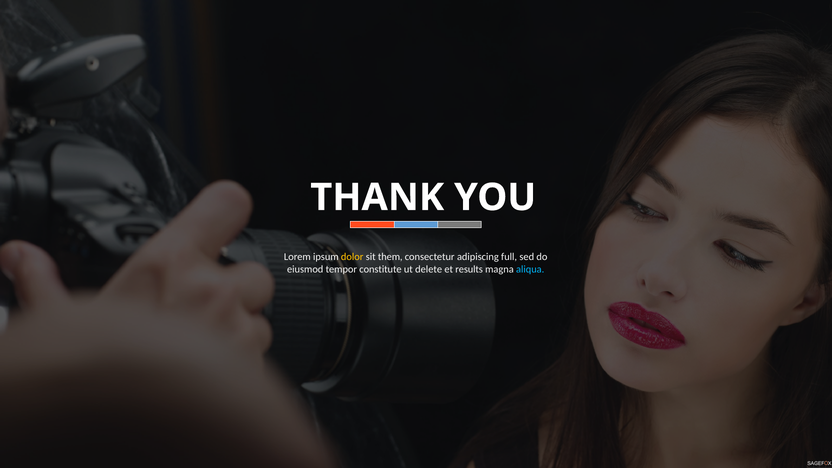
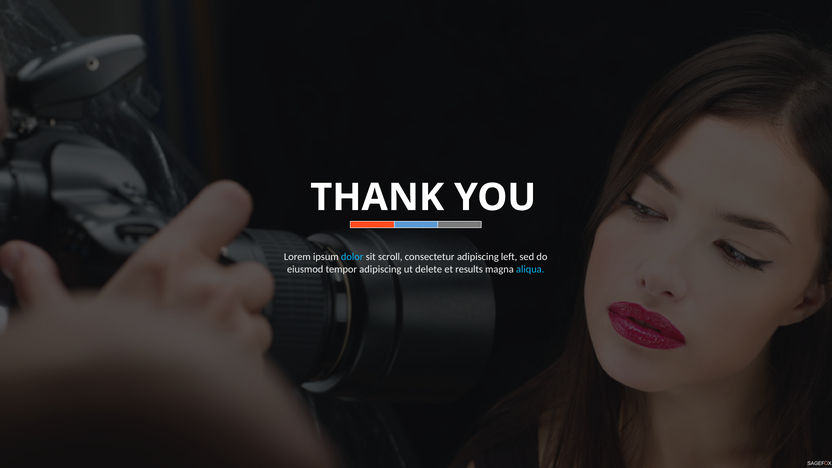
dolor colour: yellow -> light blue
them: them -> scroll
full: full -> left
tempor constitute: constitute -> adipiscing
